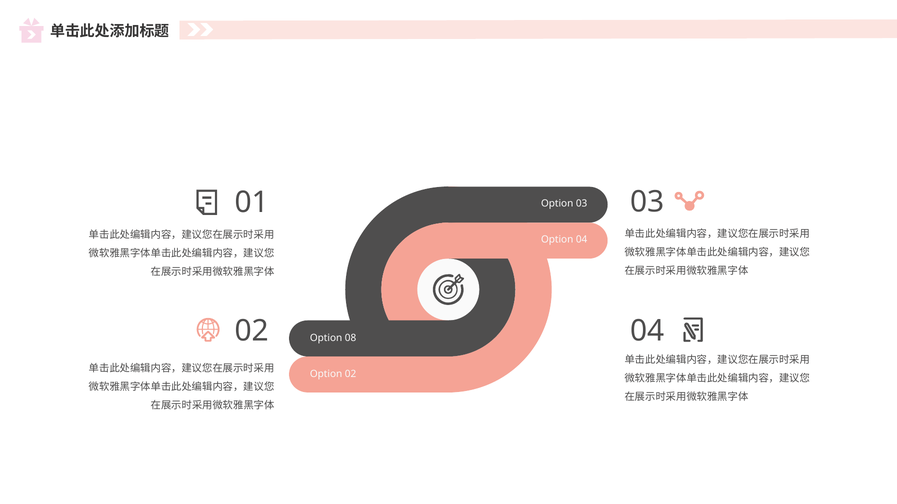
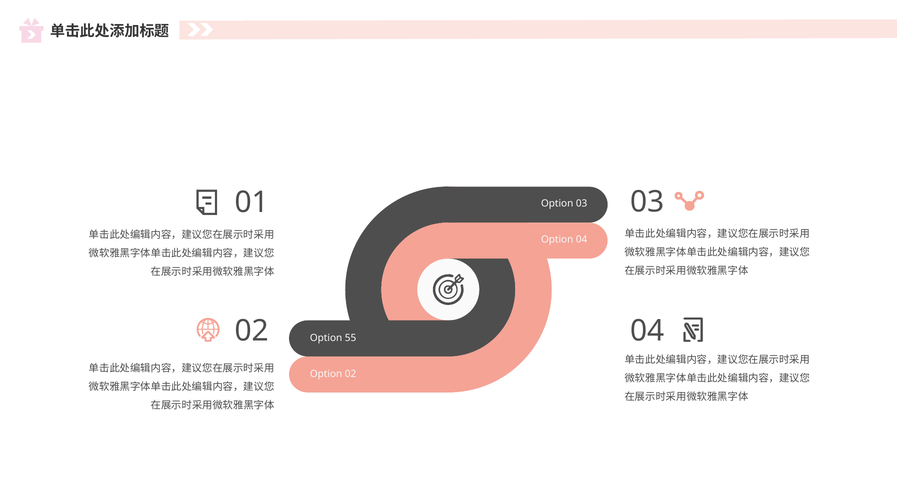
08: 08 -> 55
